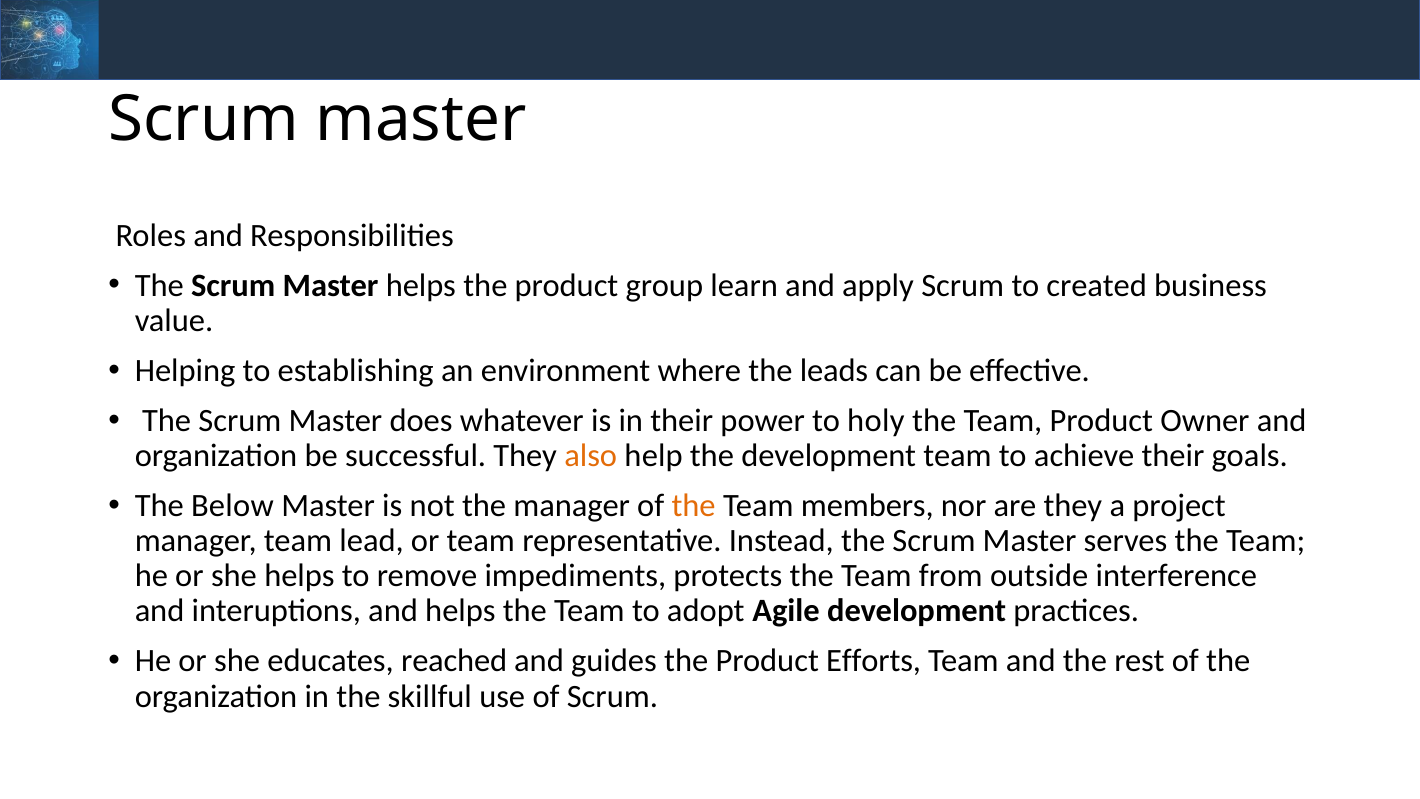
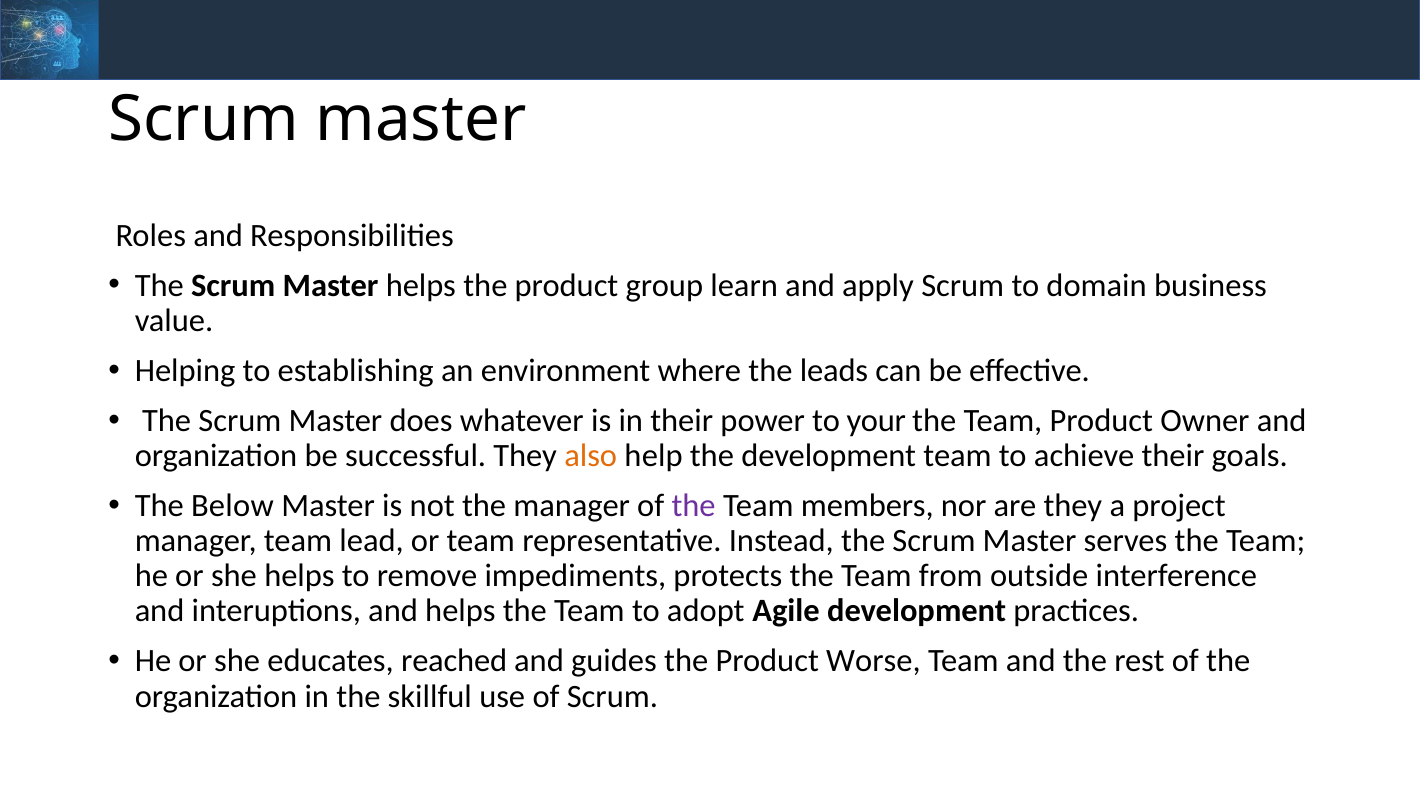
created: created -> domain
holy: holy -> your
the at (694, 506) colour: orange -> purple
Efforts: Efforts -> Worse
